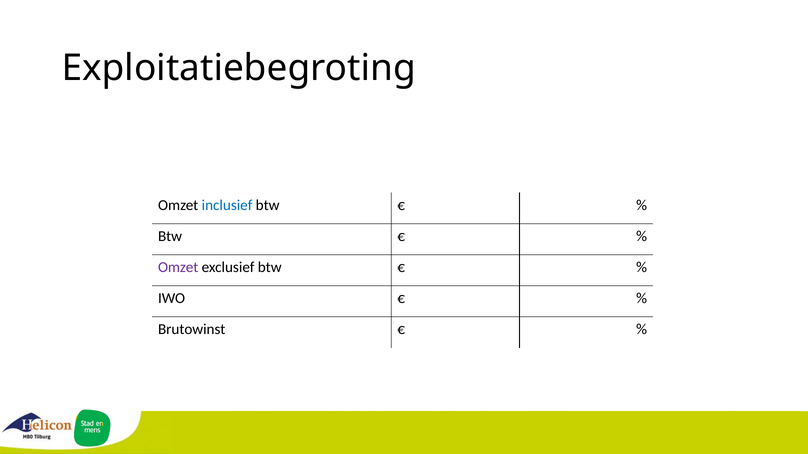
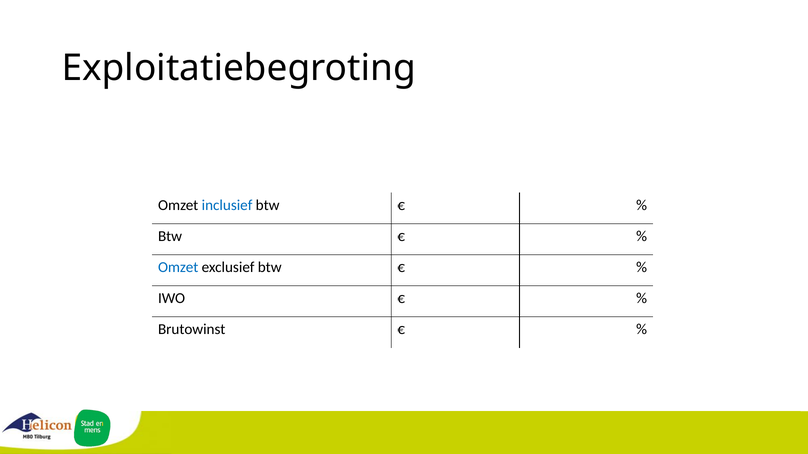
Omzet at (178, 267) colour: purple -> blue
